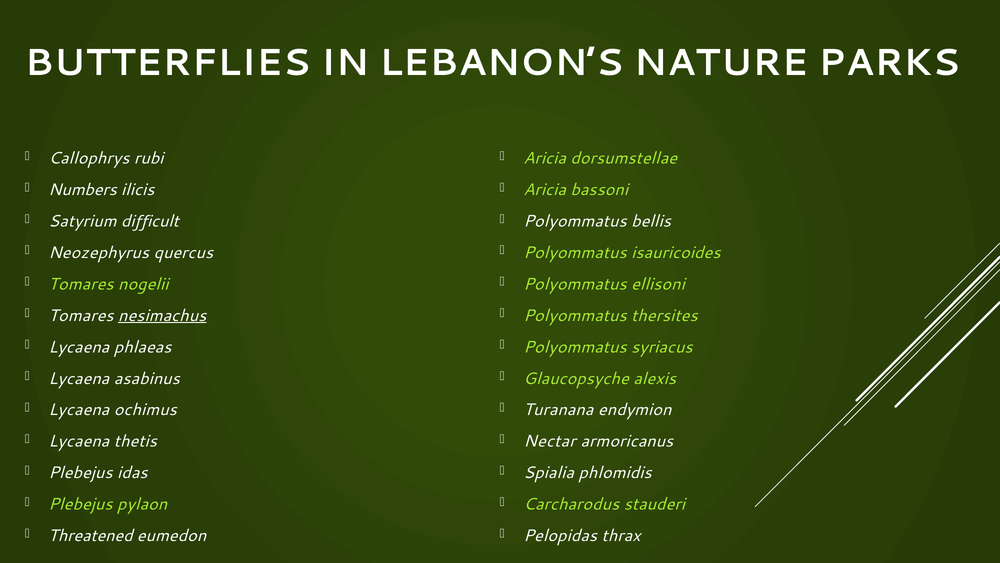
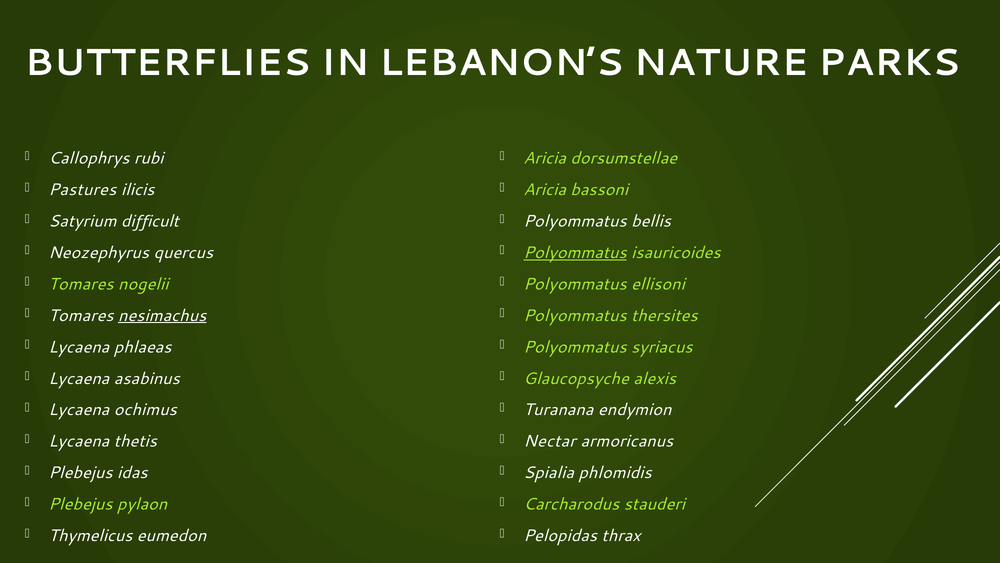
Numbers: Numbers -> Pastures
Polyommatus at (575, 252) underline: none -> present
Threatened: Threatened -> Thymelicus
